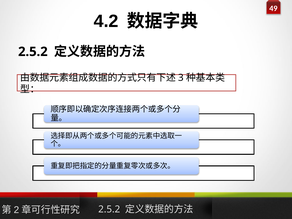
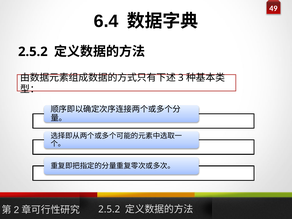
4.2: 4.2 -> 6.4
